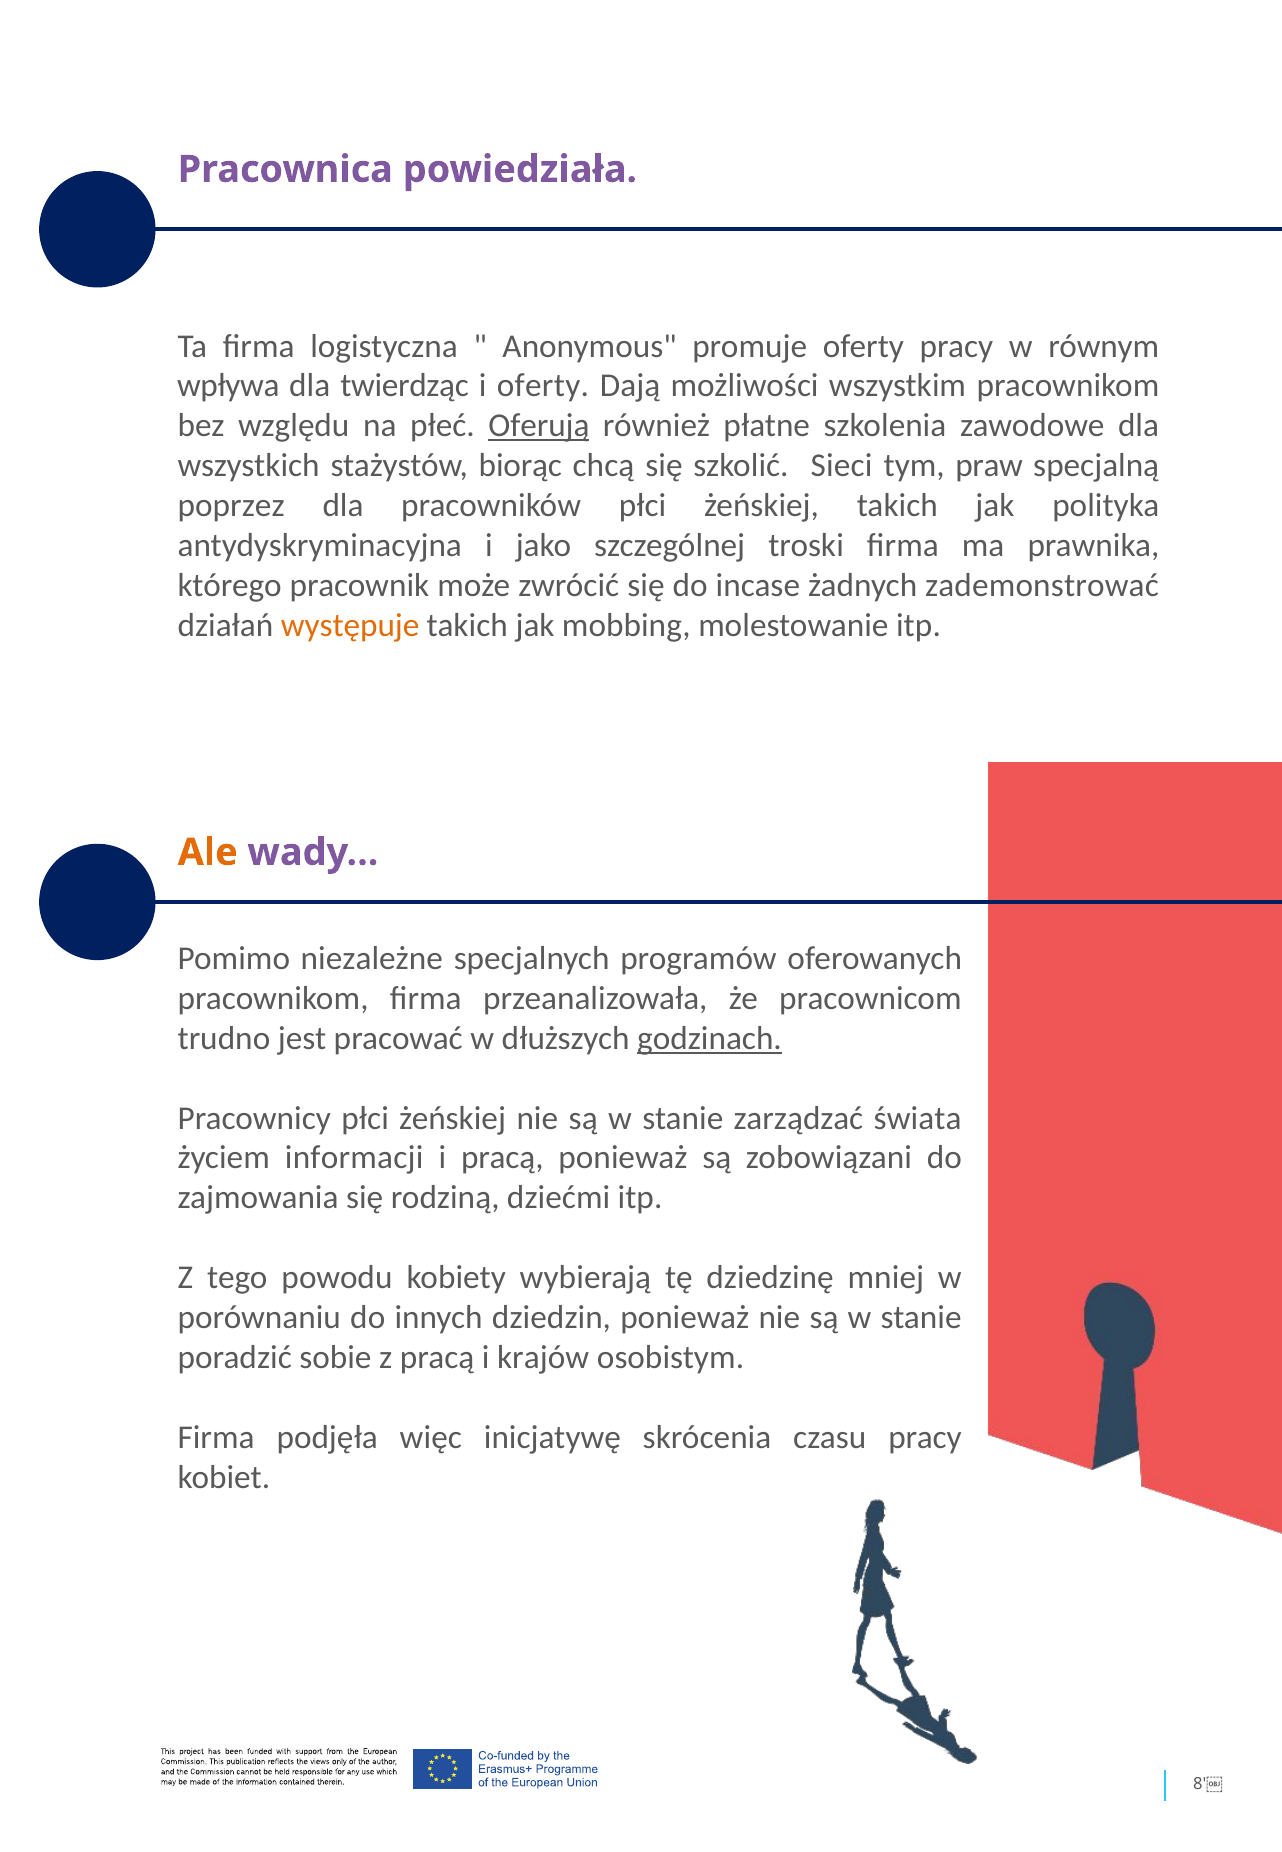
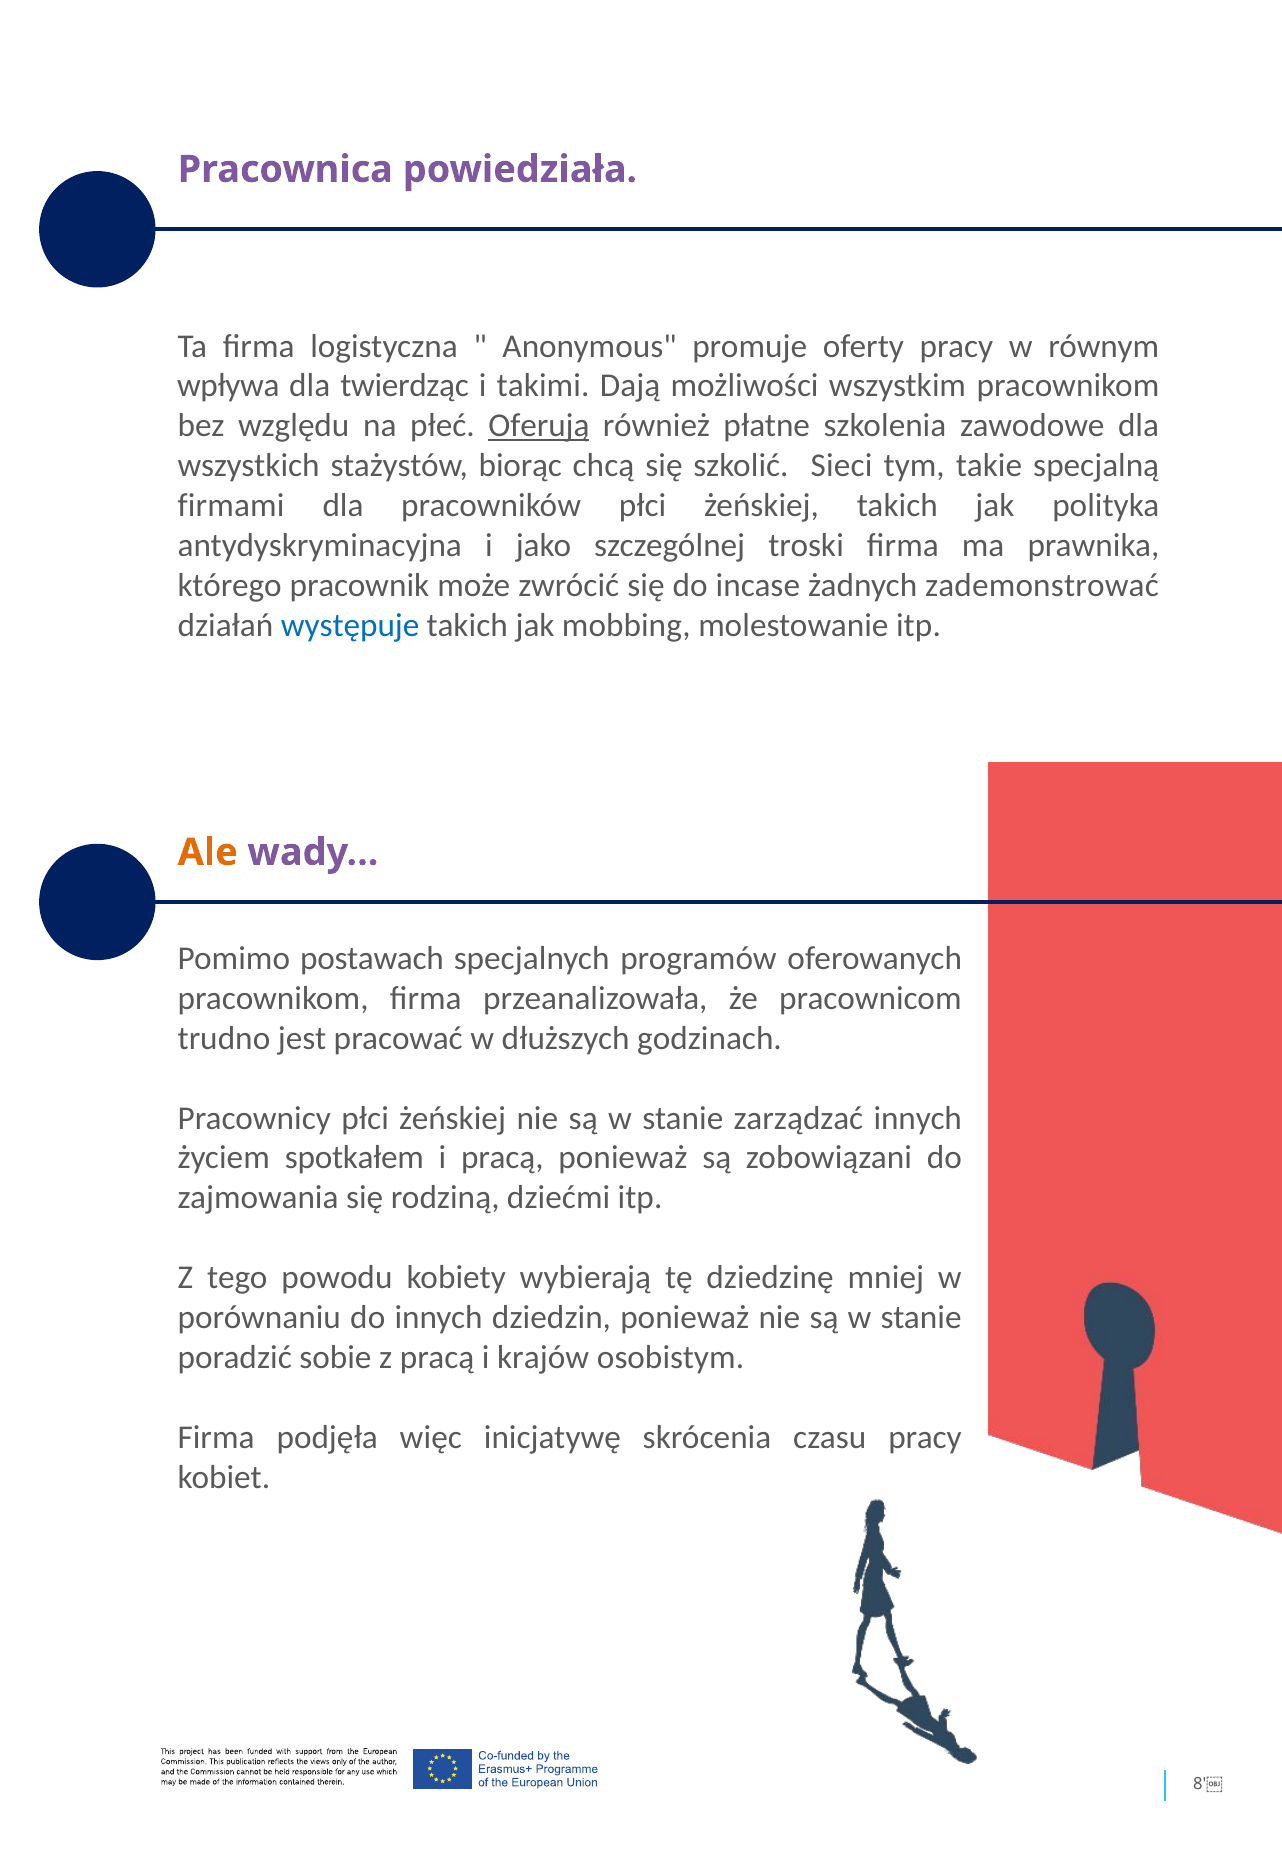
i oferty: oferty -> takimi
praw: praw -> takie
poprzez: poprzez -> firmami
występuje colour: orange -> blue
niezależne: niezależne -> postawach
godzinach underline: present -> none
zarządzać świata: świata -> innych
informacji: informacji -> spotkałem
